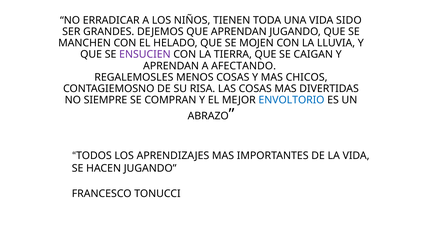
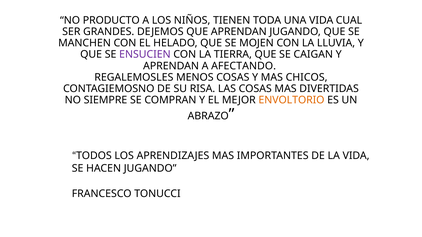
ERRADICAR: ERRADICAR -> PRODUCTO
SIDO: SIDO -> CUAL
ENVOLTORIO colour: blue -> orange
